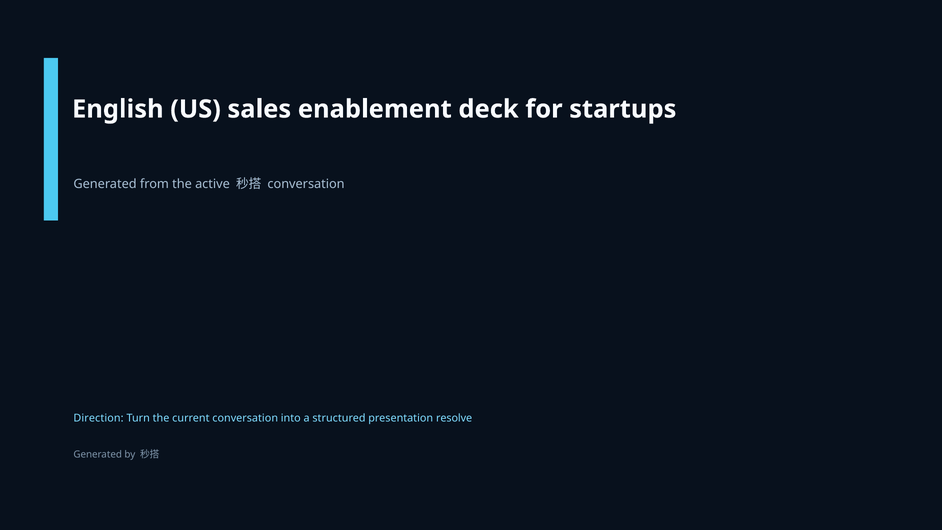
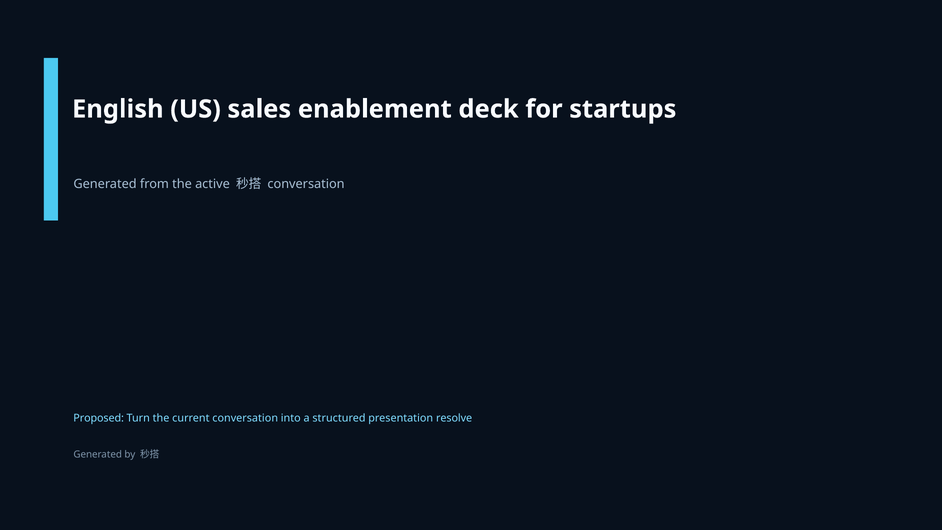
Direction: Direction -> Proposed
